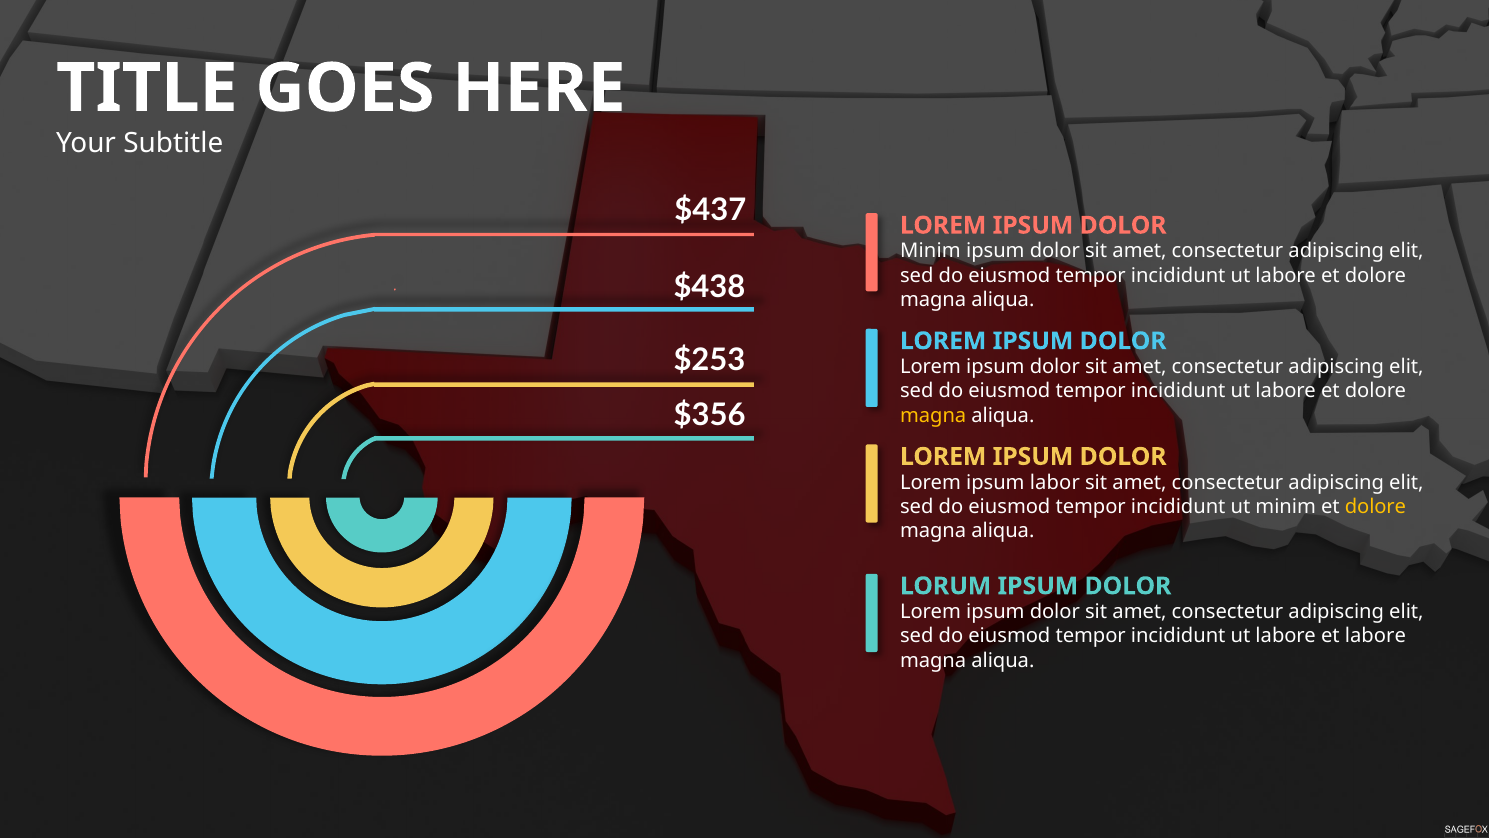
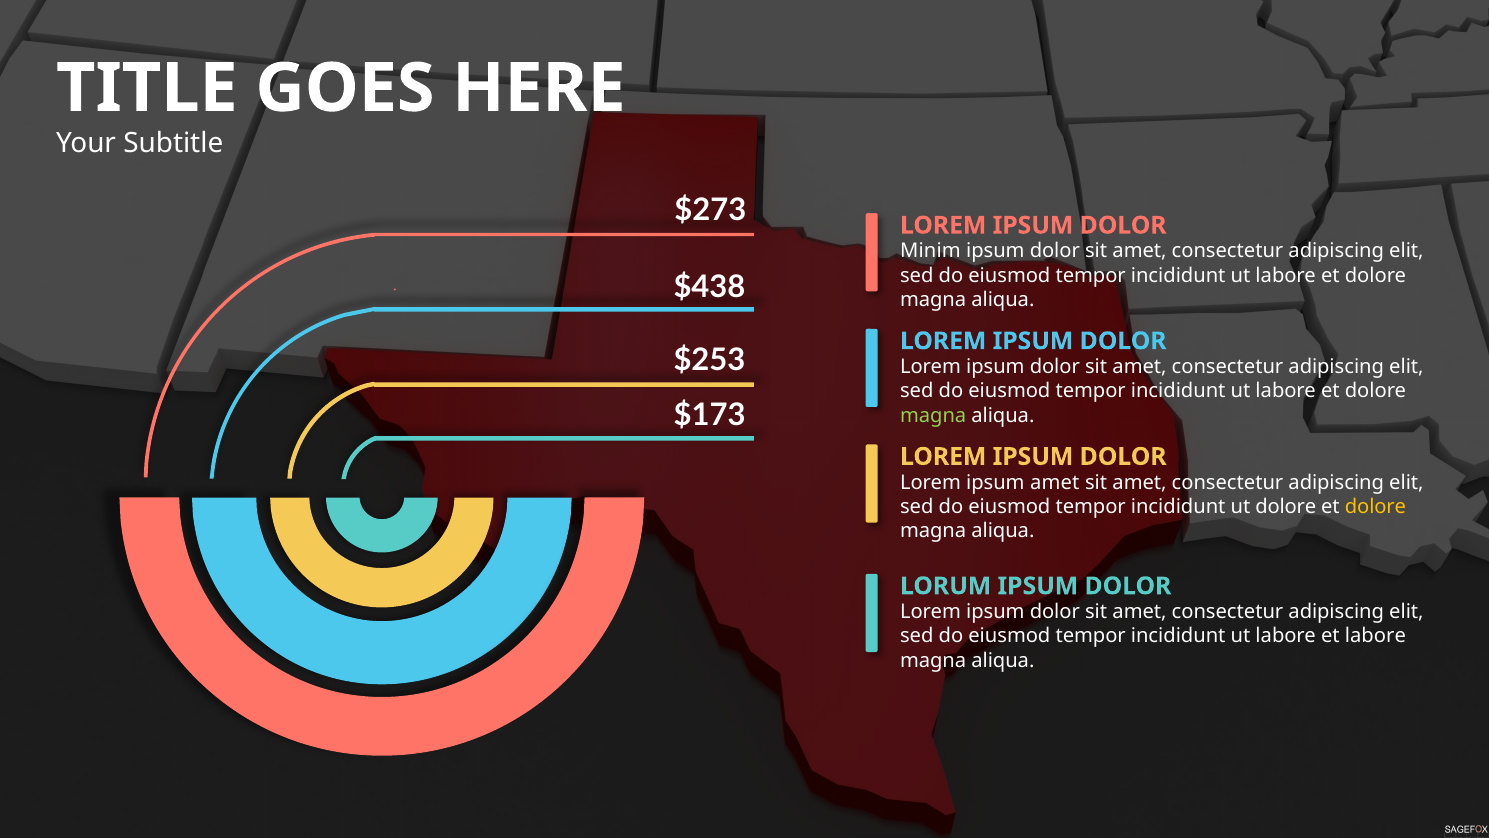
$437: $437 -> $273
$356: $356 -> $173
magna at (933, 415) colour: yellow -> light green
ipsum labor: labor -> amet
ut minim: minim -> dolore
